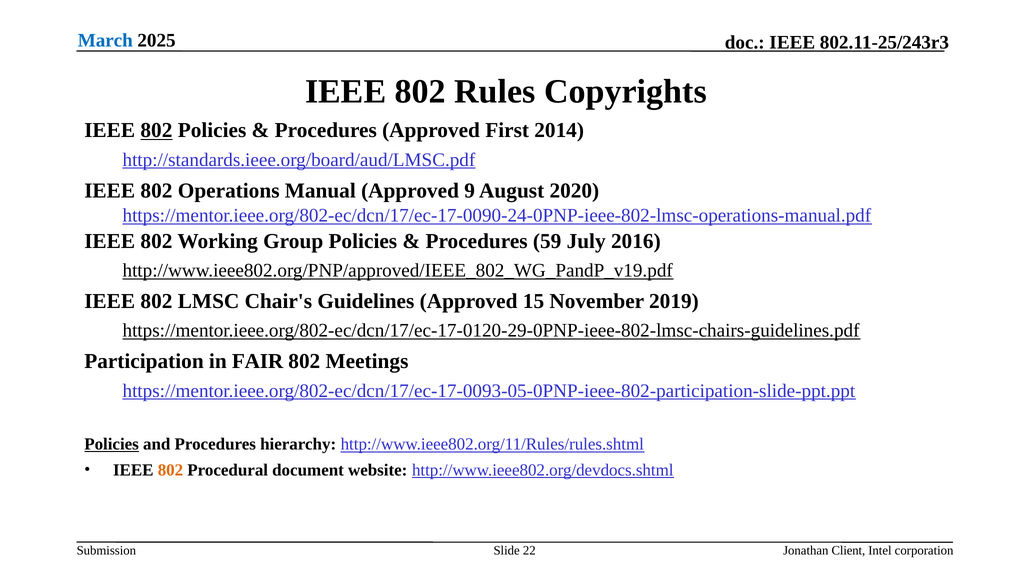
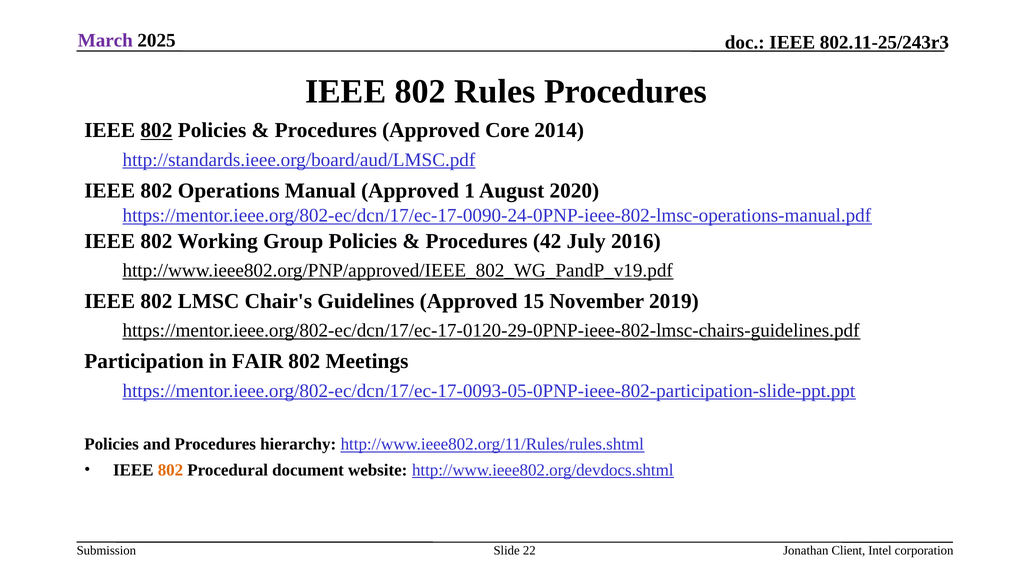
March colour: blue -> purple
Rules Copyrights: Copyrights -> Procedures
First: First -> Core
9: 9 -> 1
59: 59 -> 42
Policies at (112, 445) underline: present -> none
